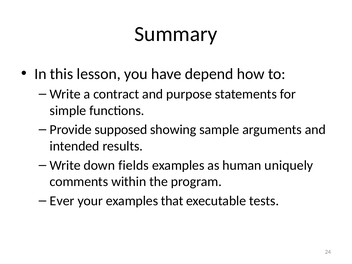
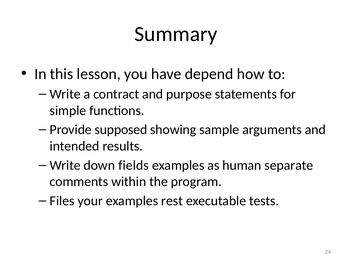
uniquely: uniquely -> separate
Ever: Ever -> Files
that: that -> rest
